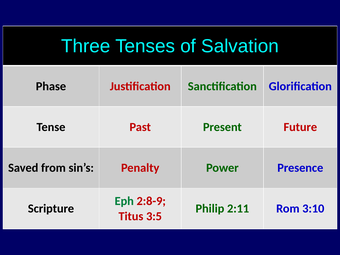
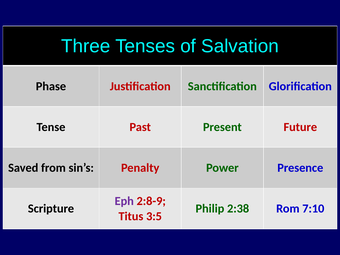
Eph colour: green -> purple
2:11: 2:11 -> 2:38
3:10: 3:10 -> 7:10
